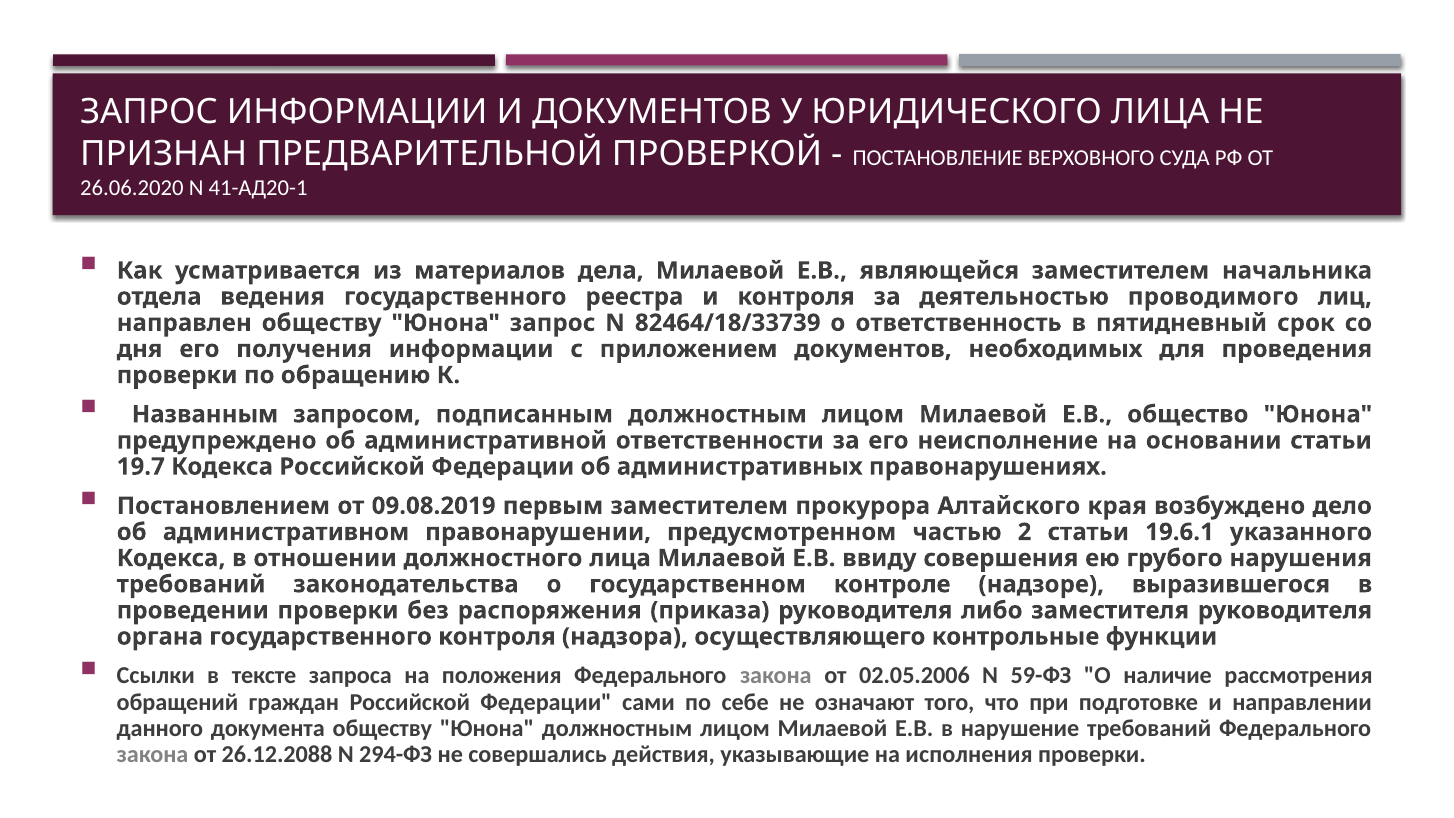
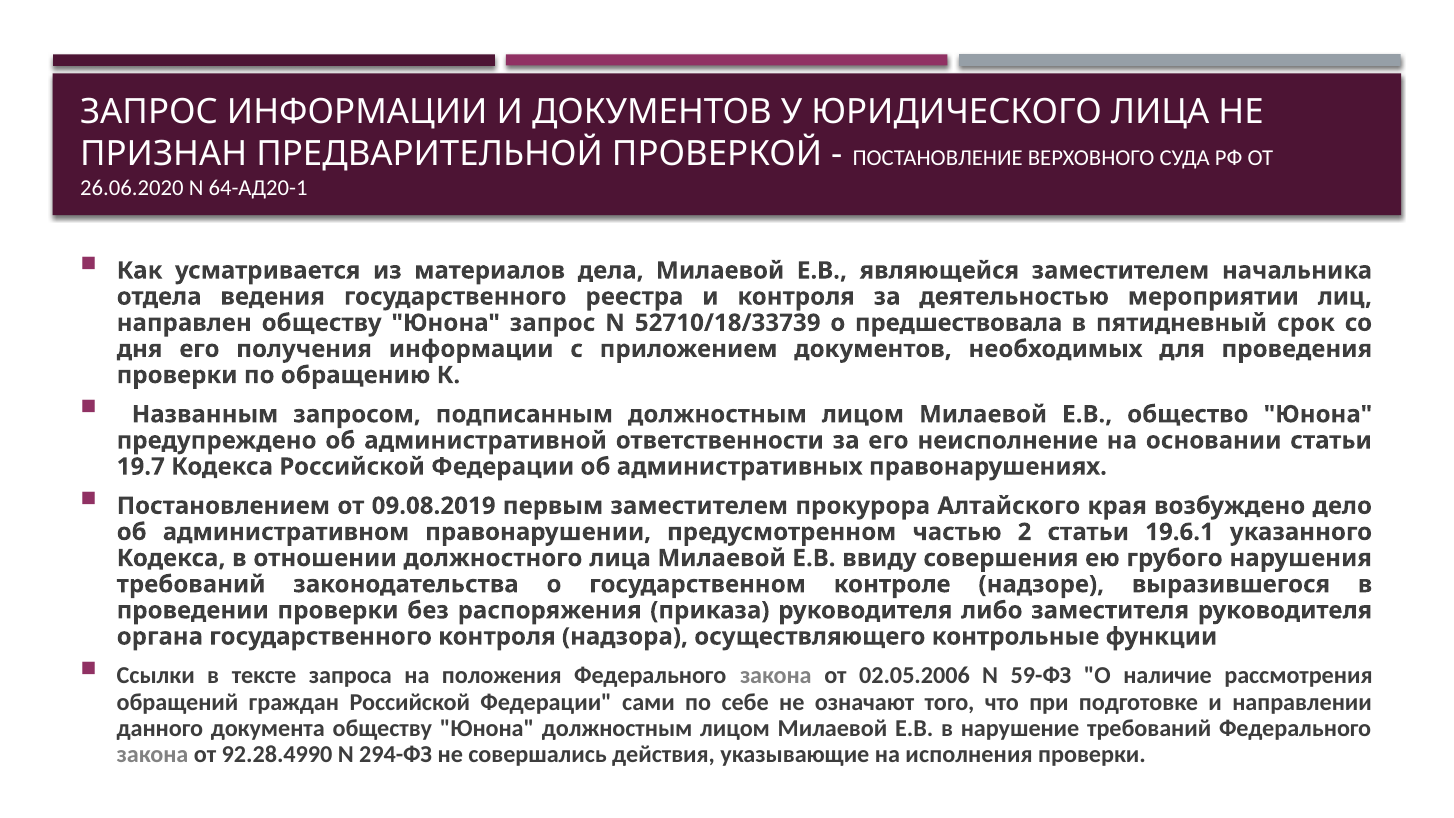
41-АД20-1: 41-АД20-1 -> 64-АД20-1
проводимого: проводимого -> мероприятии
82464/18/33739: 82464/18/33739 -> 52710/18/33739
ответственность: ответственность -> предшествовала
26.12.2088: 26.12.2088 -> 92.28.4990
